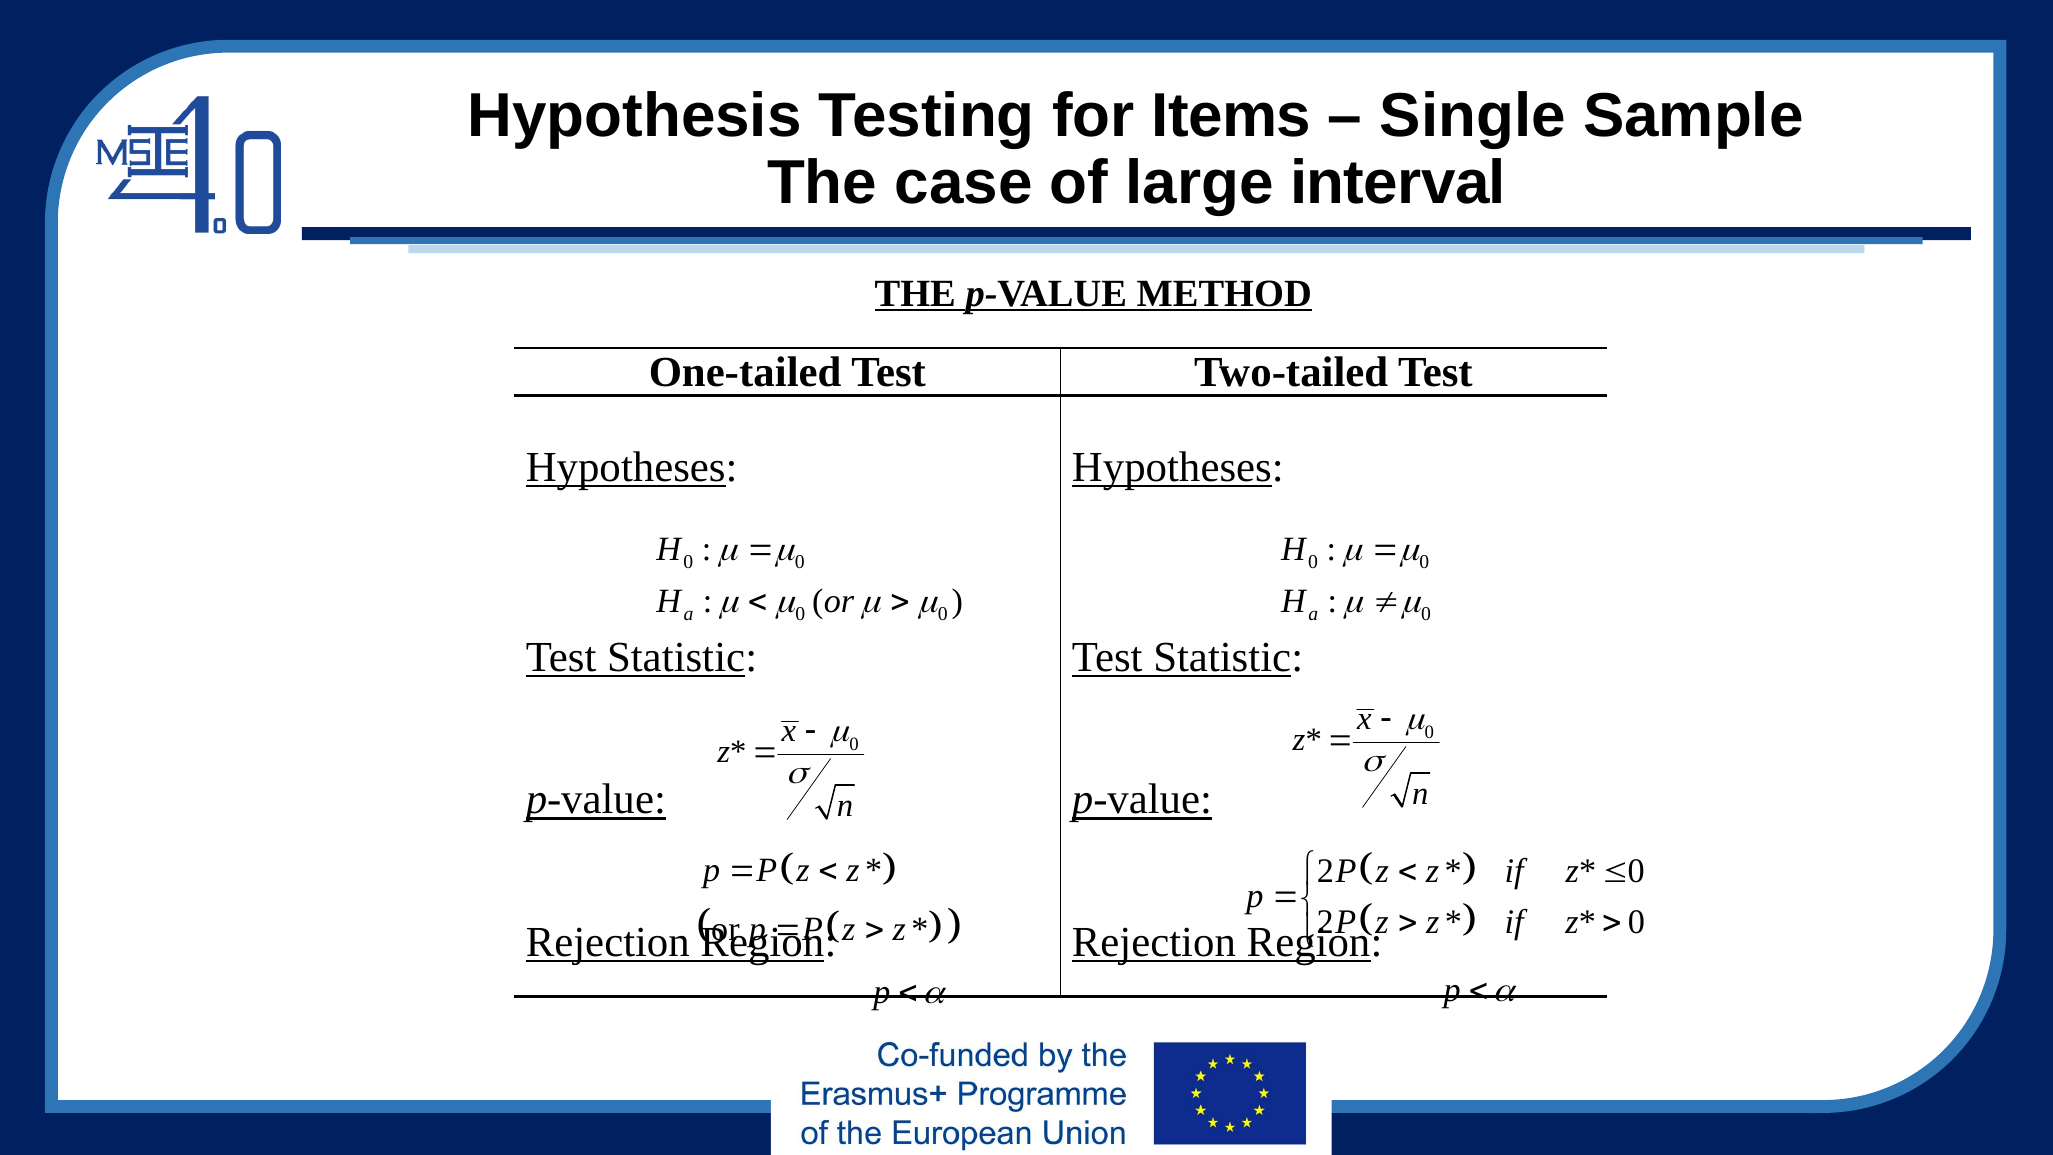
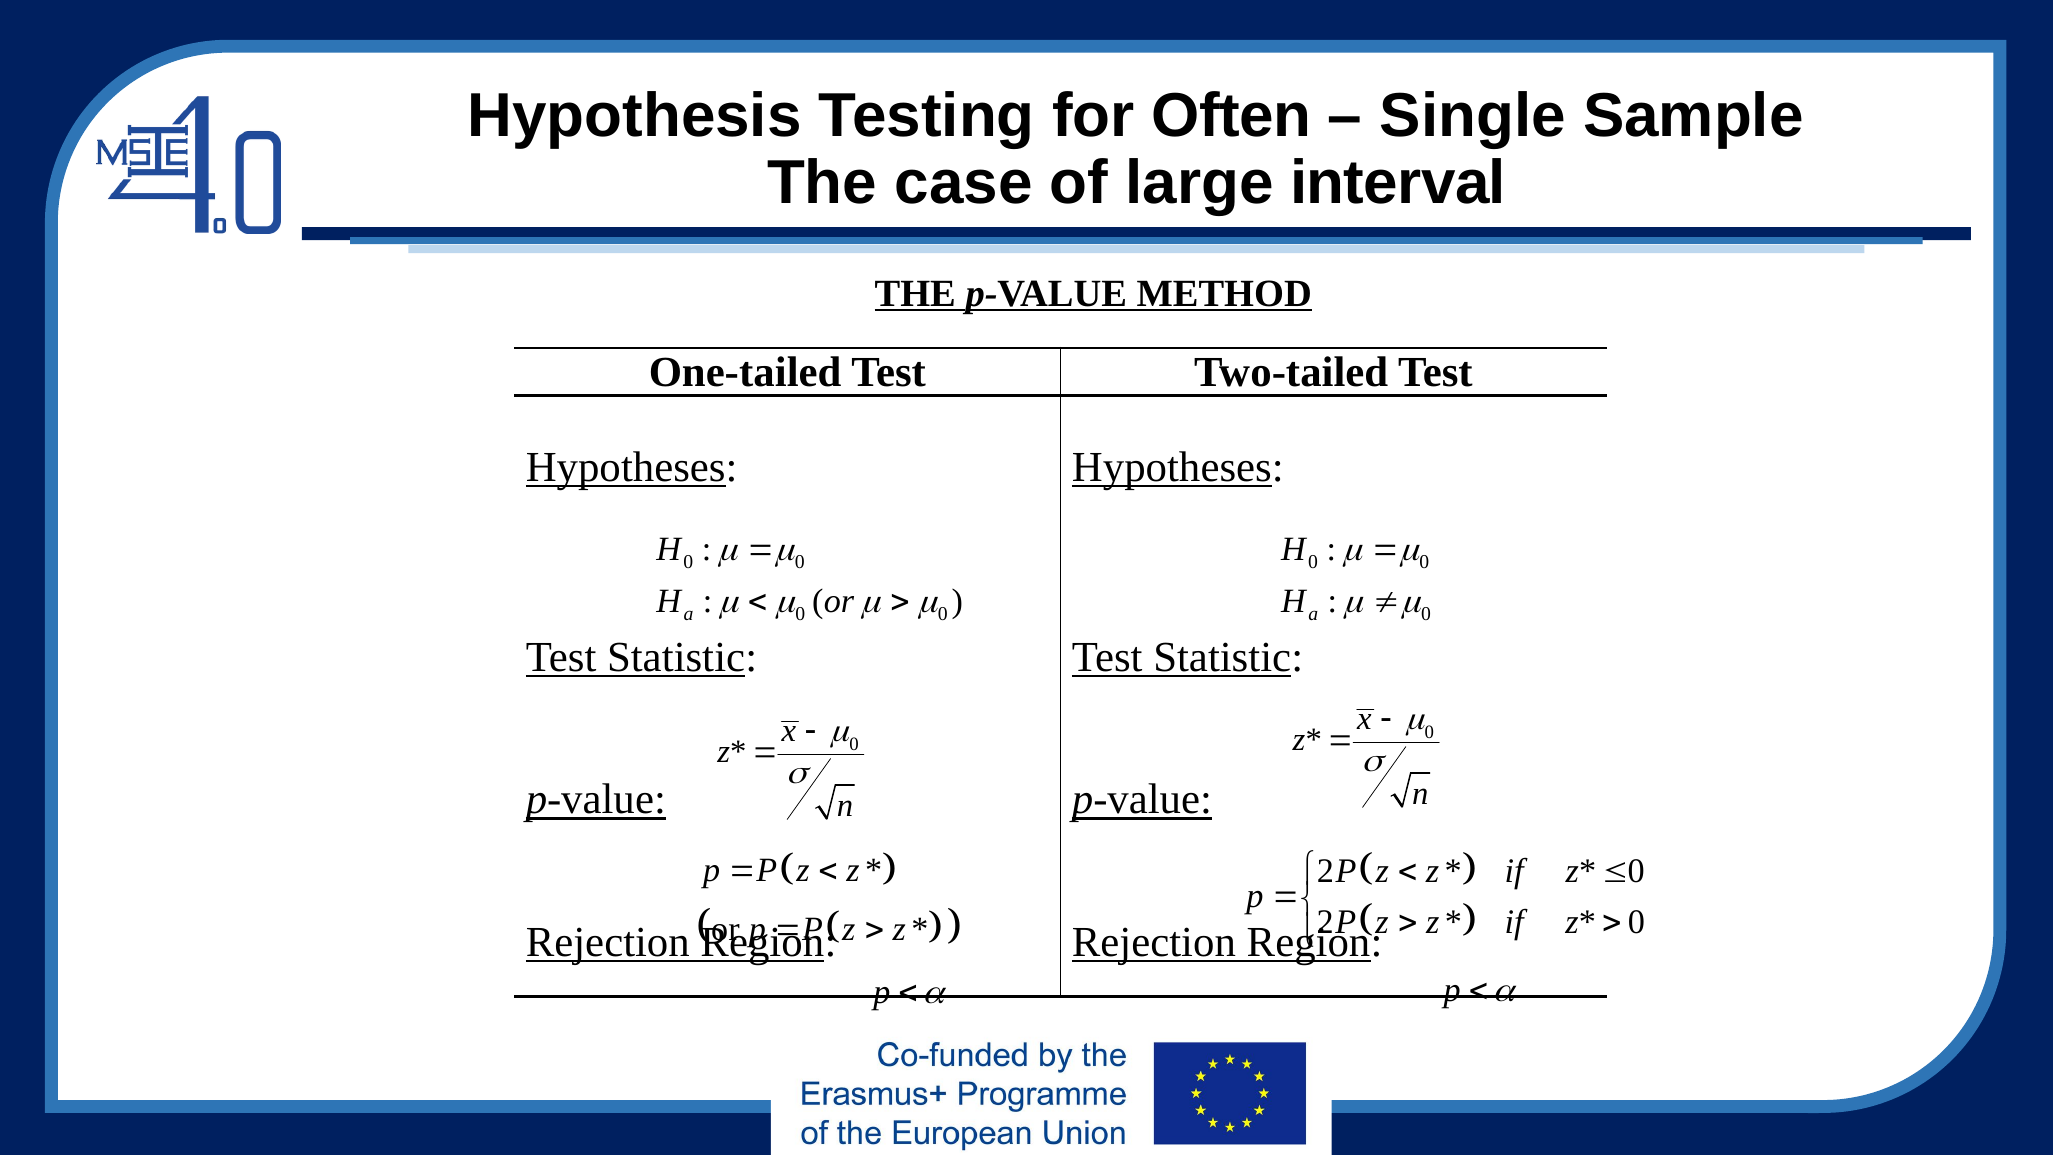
Items: Items -> Often
